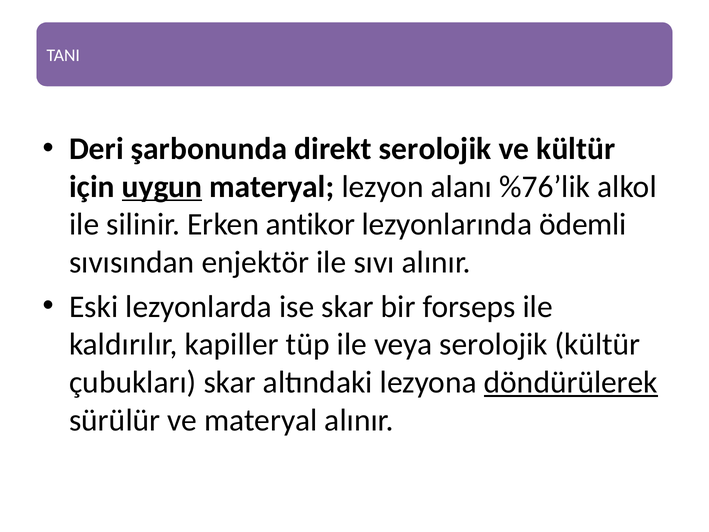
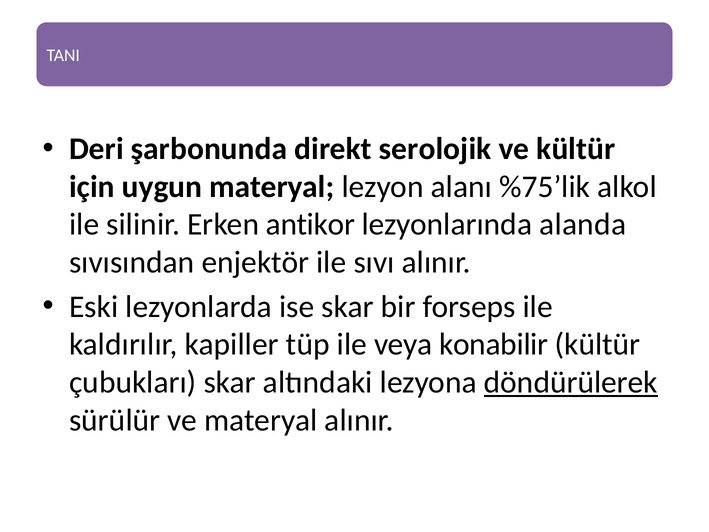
uygun underline: present -> none
%76’lik: %76’lik -> %75’lik
ödemli: ödemli -> alanda
veya serolojik: serolojik -> konabilir
